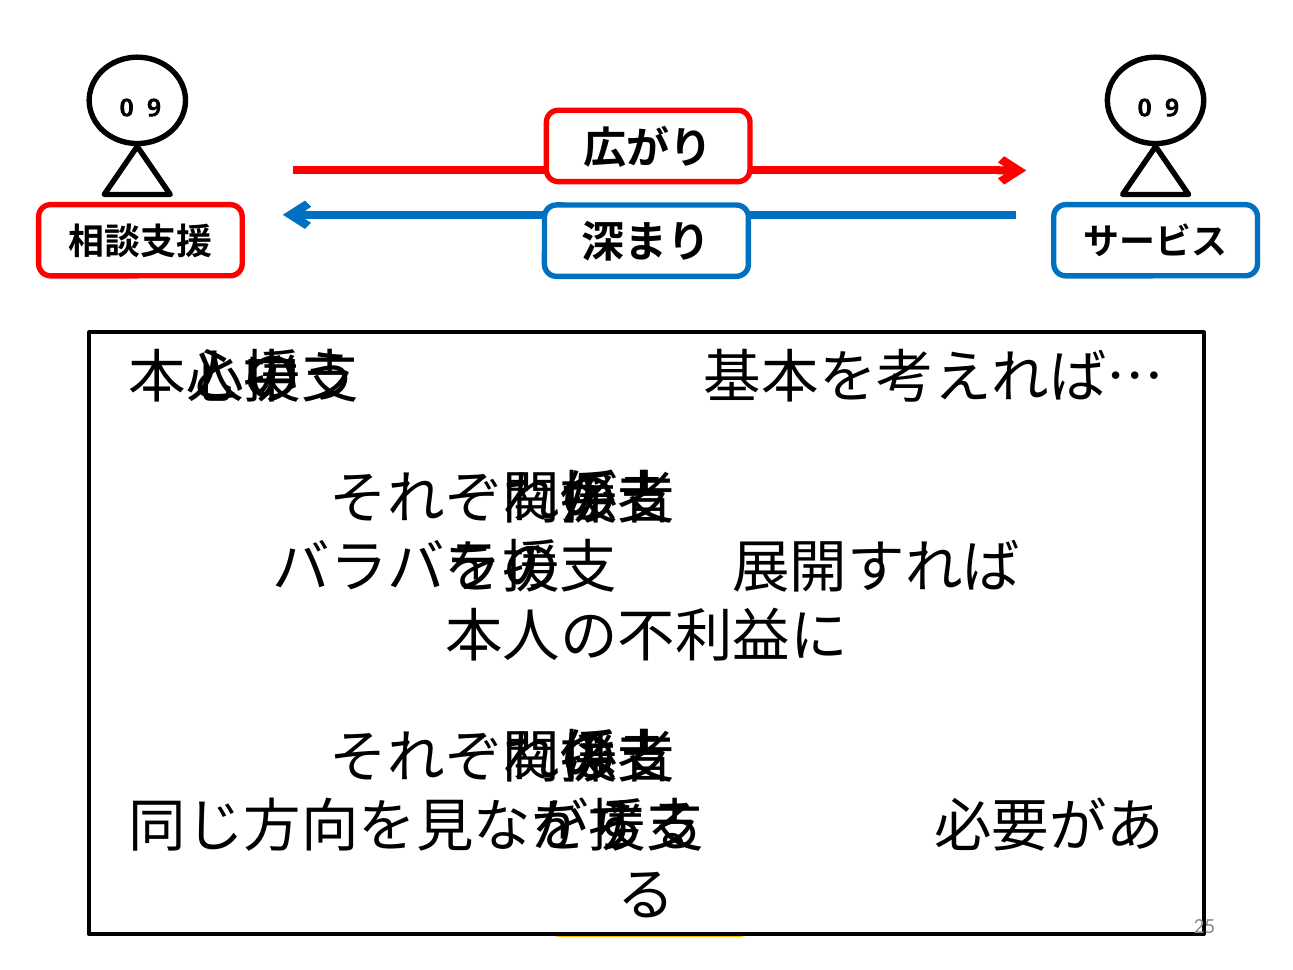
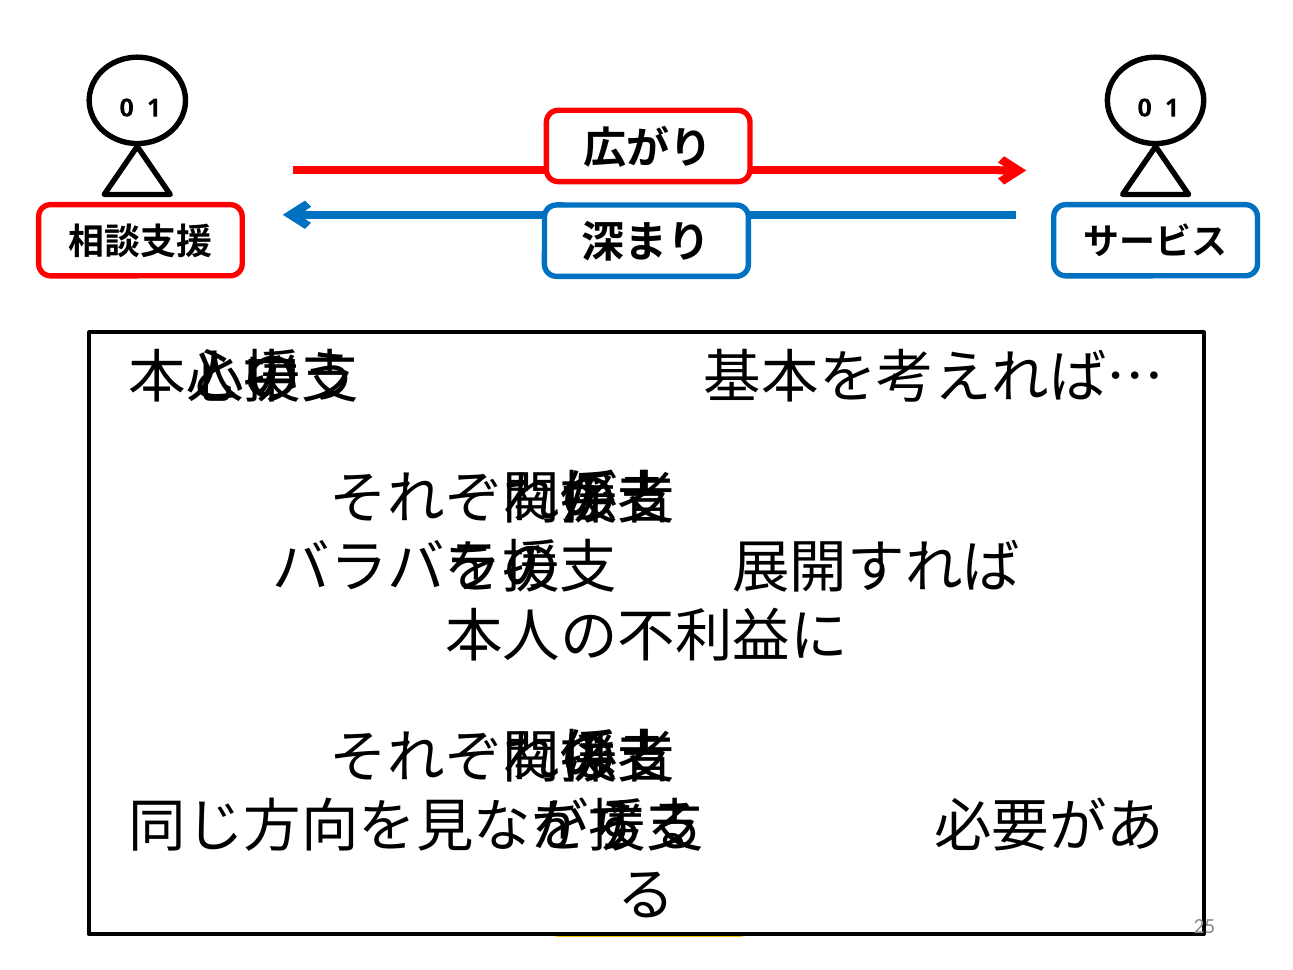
9 at (154, 108): 9 -> 1
9 at (1172, 108): 9 -> 1
